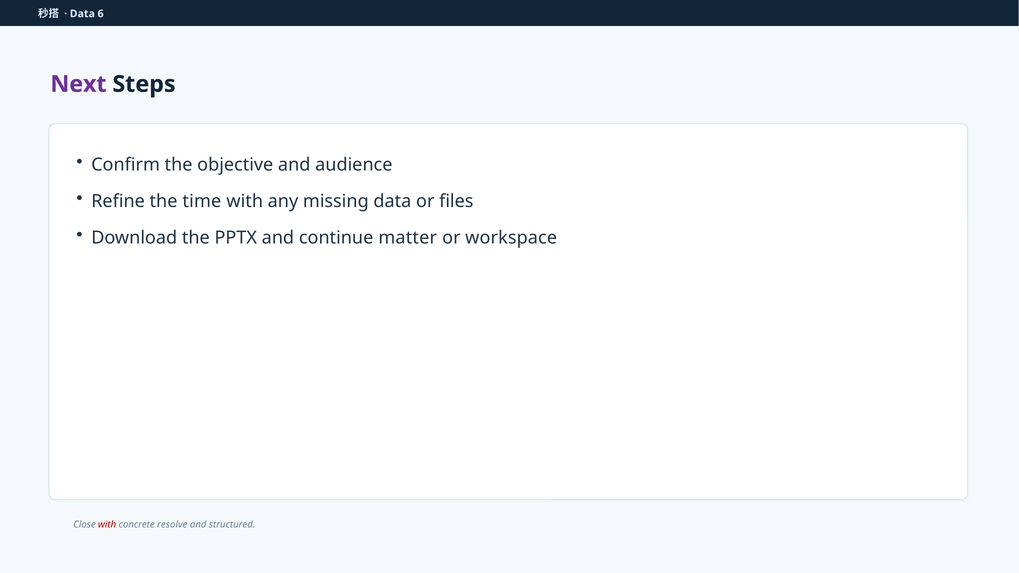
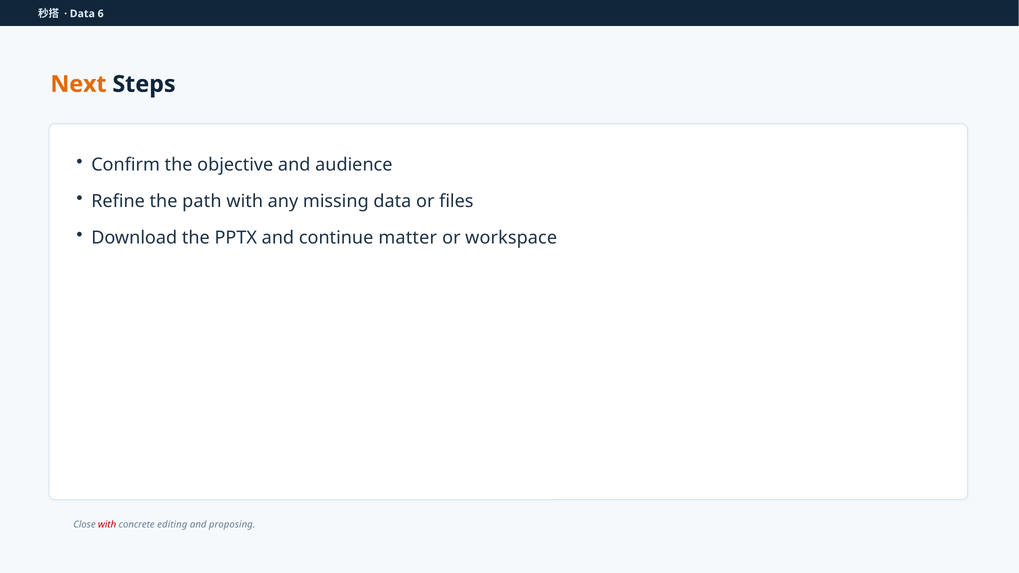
Next colour: purple -> orange
time: time -> path
resolve: resolve -> editing
structured: structured -> proposing
